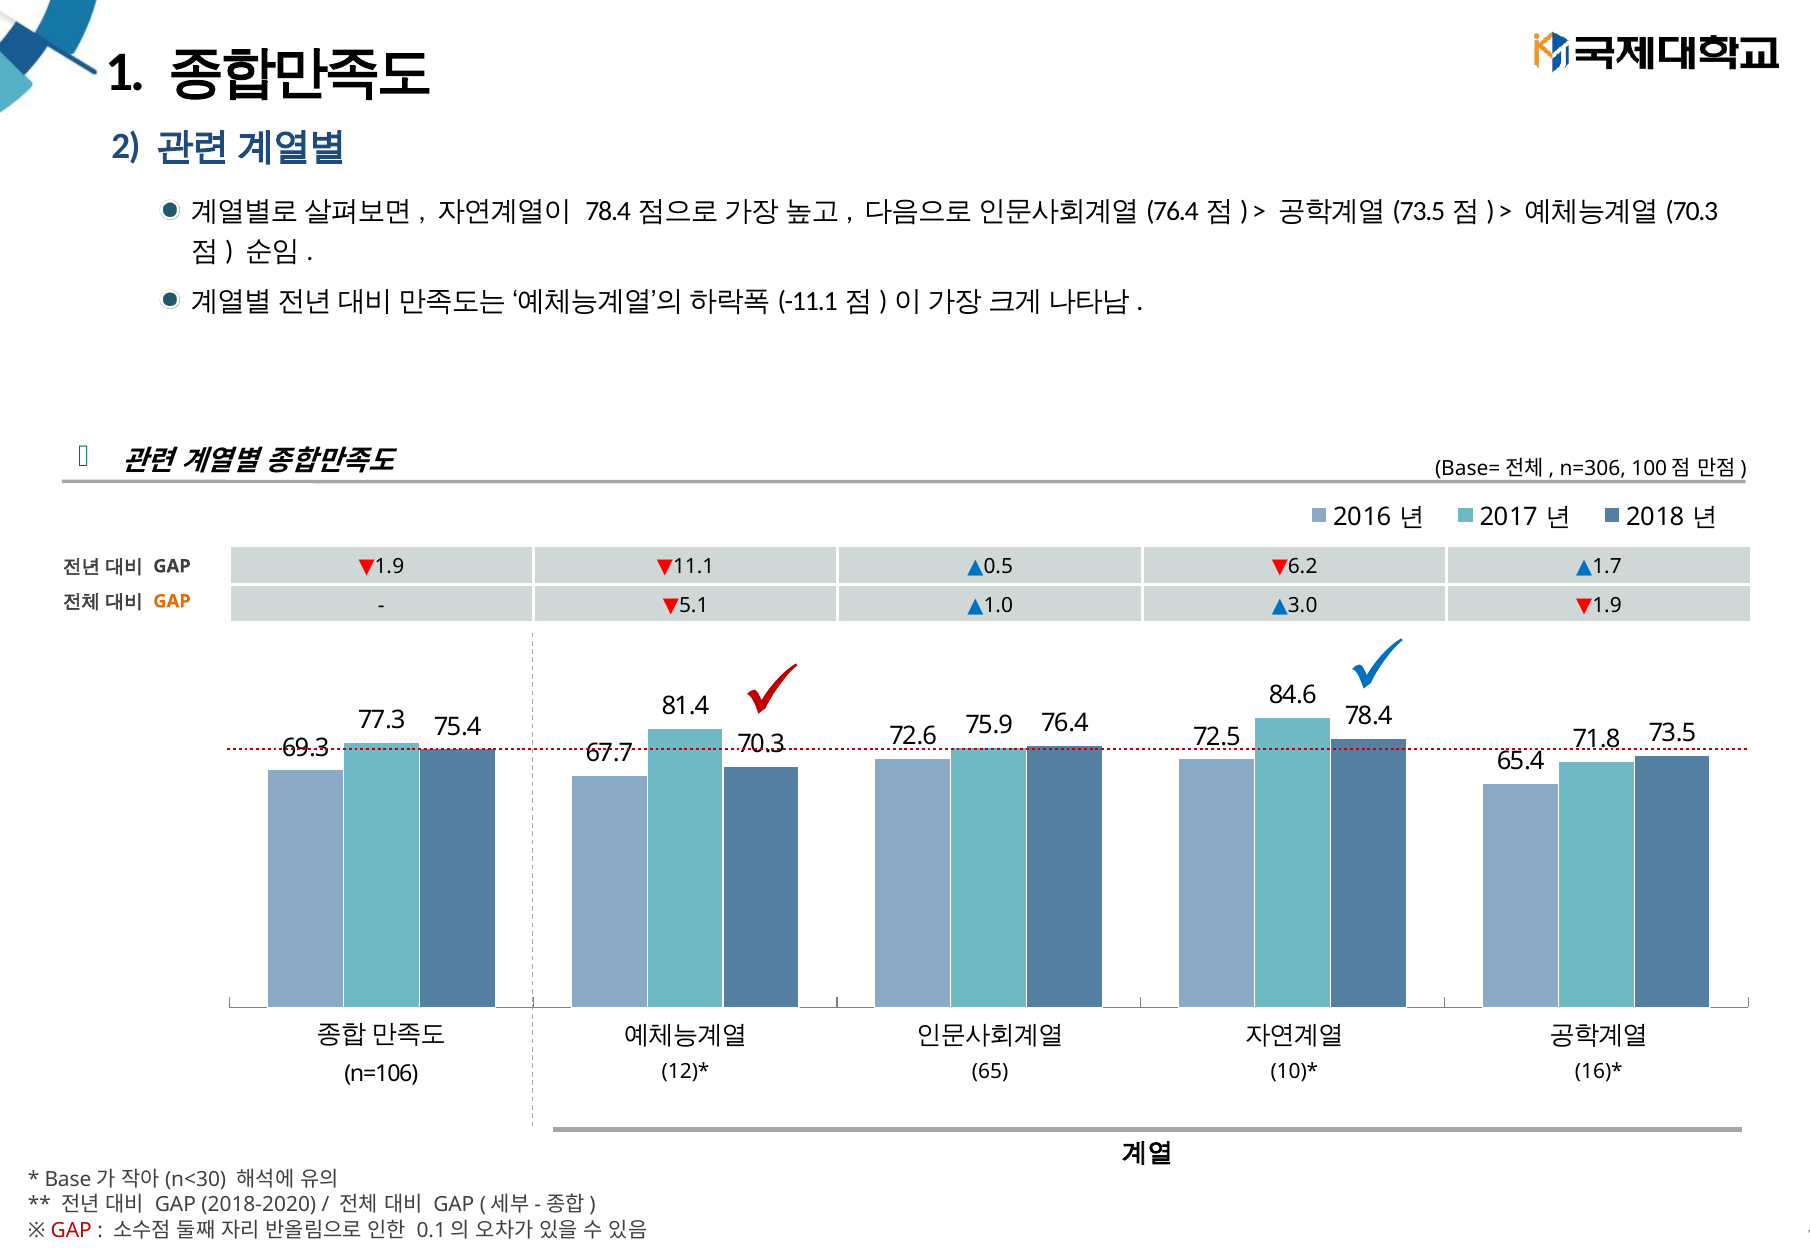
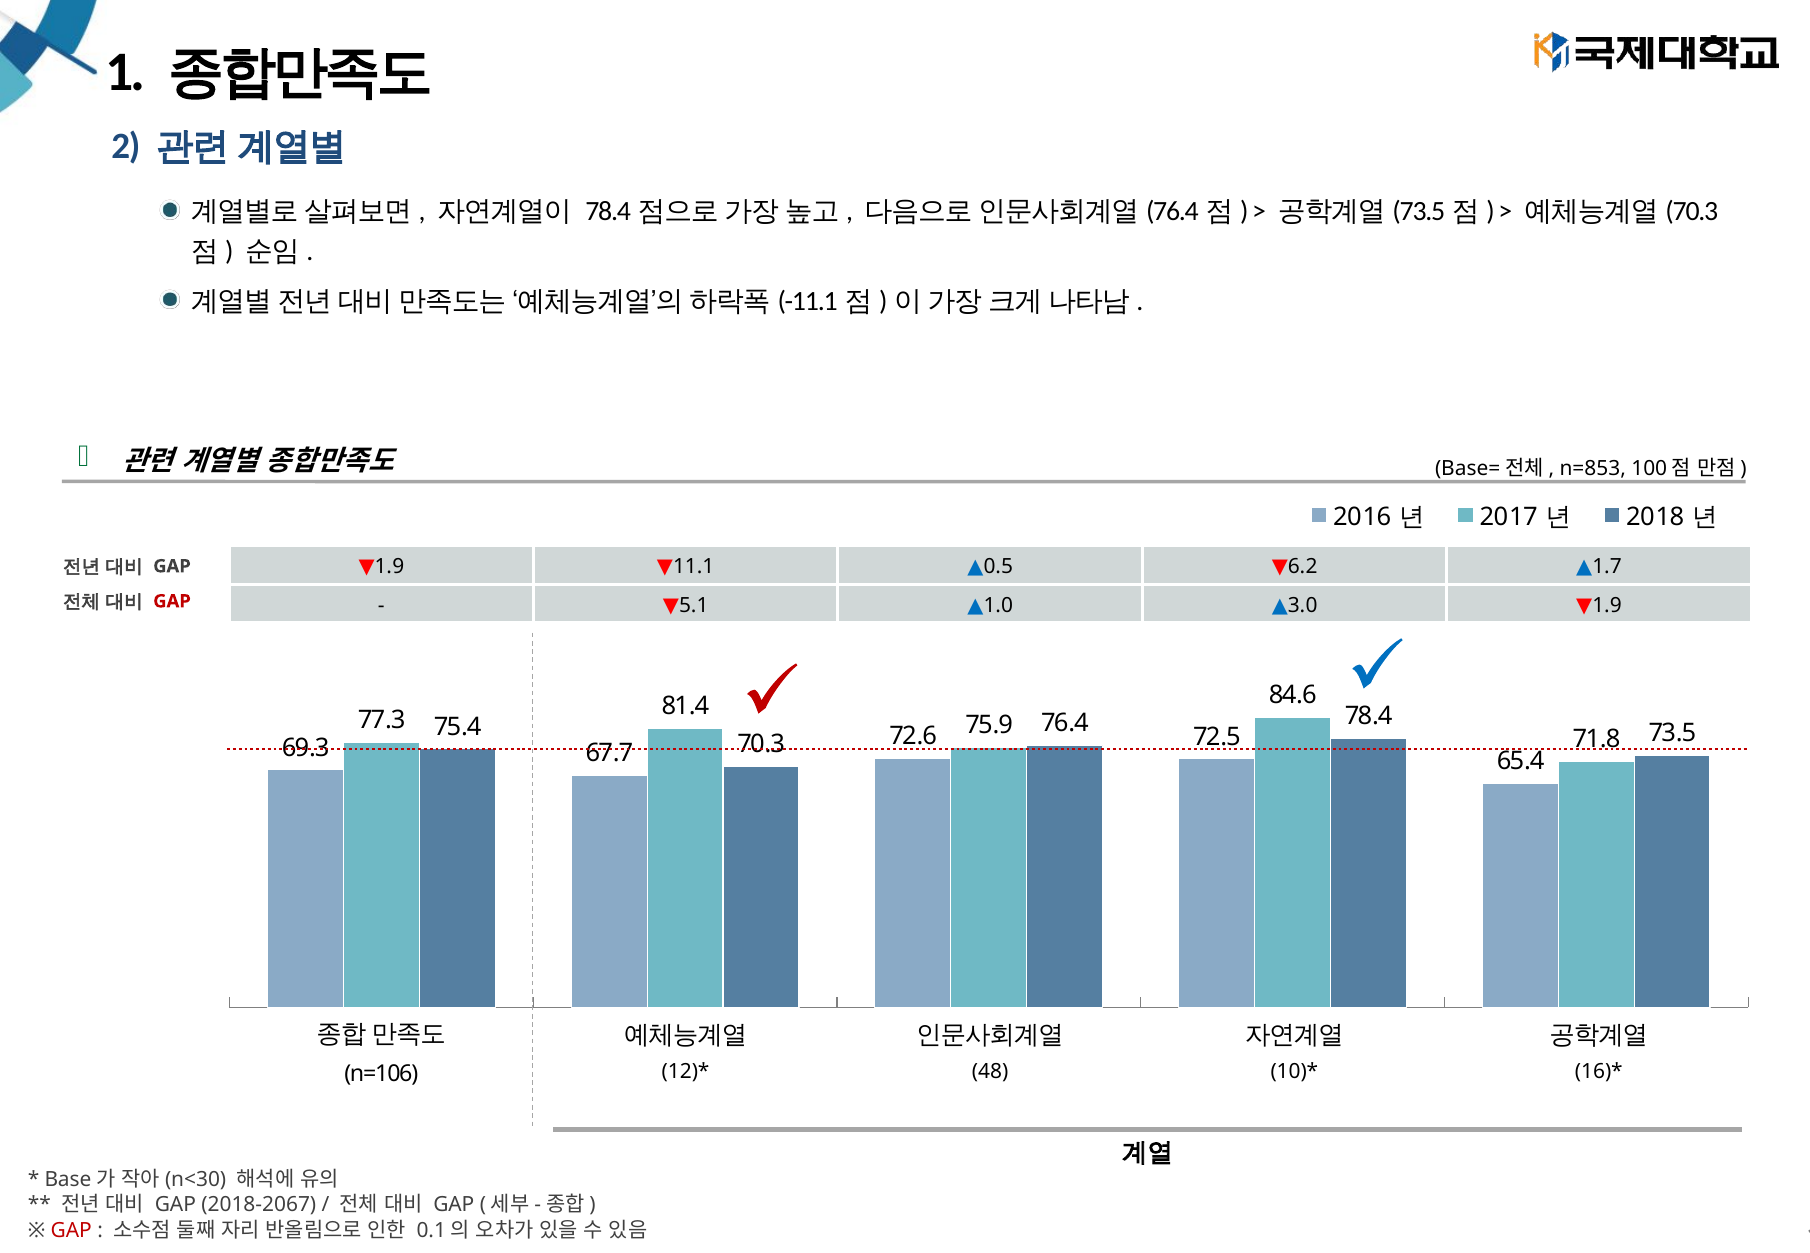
n=306: n=306 -> n=853
GAP at (172, 601) colour: orange -> red
65: 65 -> 48
2018-2020: 2018-2020 -> 2018-2067
